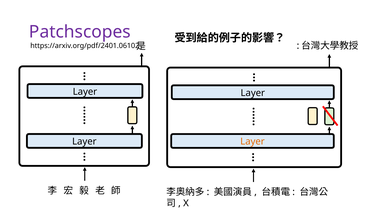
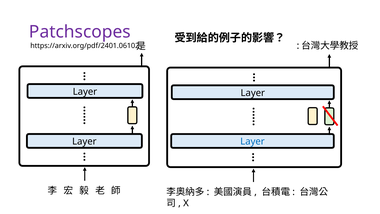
Layer at (252, 141) colour: orange -> blue
